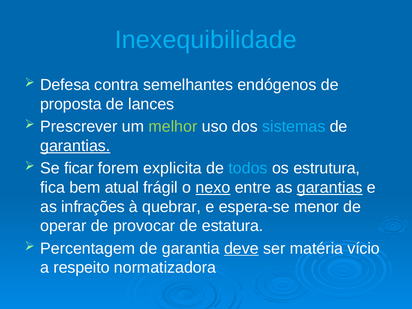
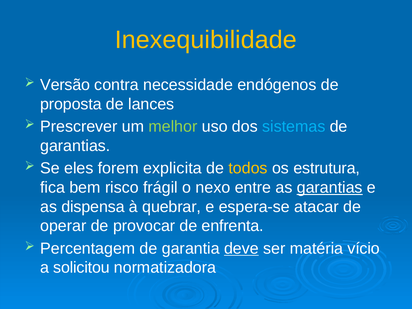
Inexequibilidade colour: light blue -> yellow
Defesa: Defesa -> Versão
semelhantes: semelhantes -> necessidade
garantias at (75, 146) underline: present -> none
ficar: ficar -> eles
todos colour: light blue -> yellow
atual: atual -> risco
nexo underline: present -> none
infrações: infrações -> dispensa
menor: menor -> atacar
estatura: estatura -> enfrenta
respeito: respeito -> solicitou
